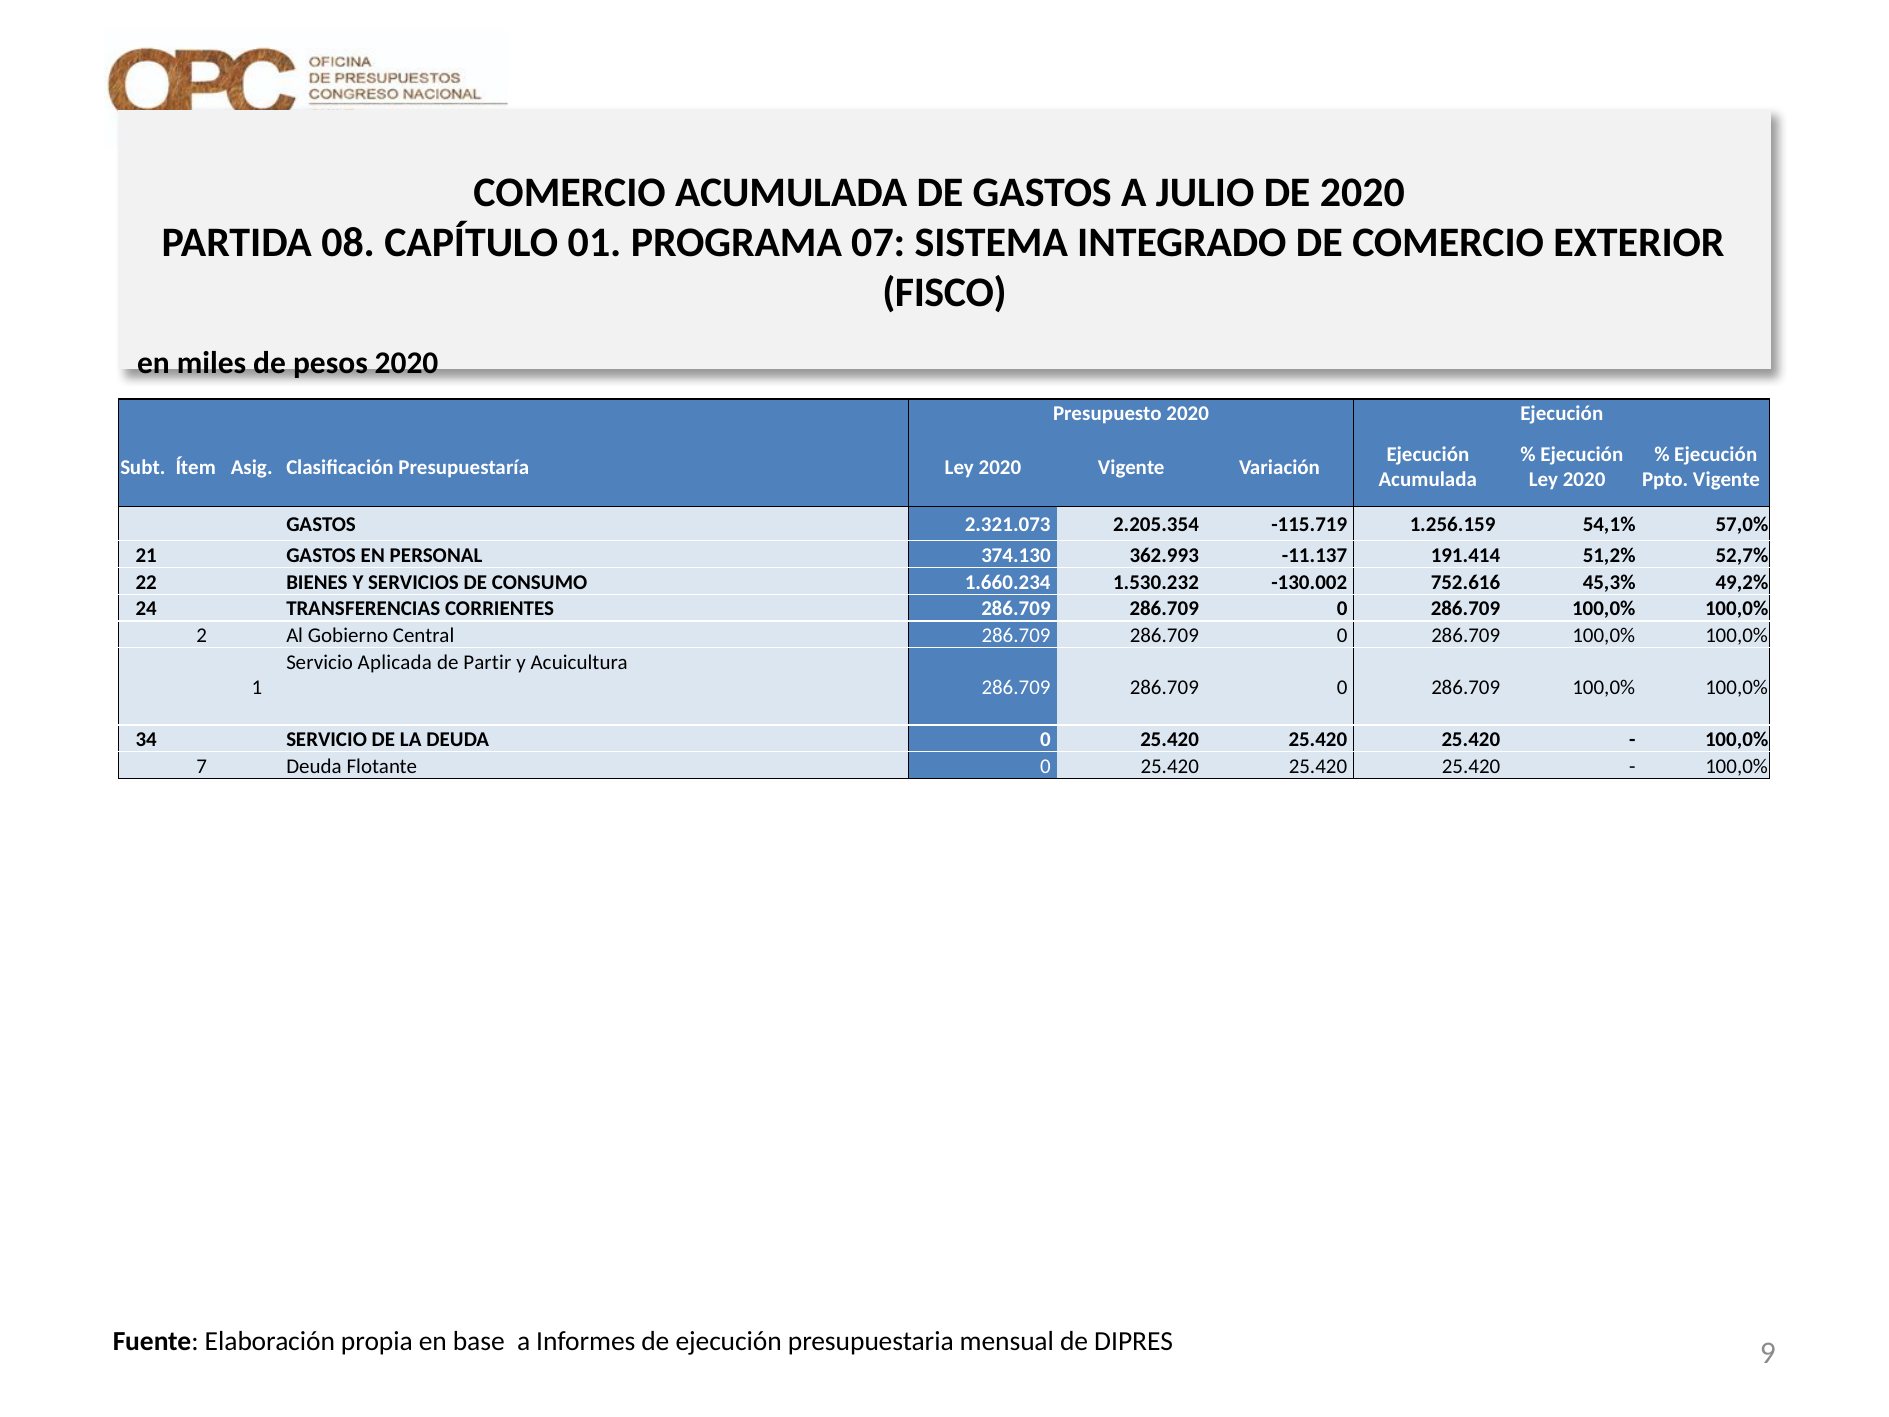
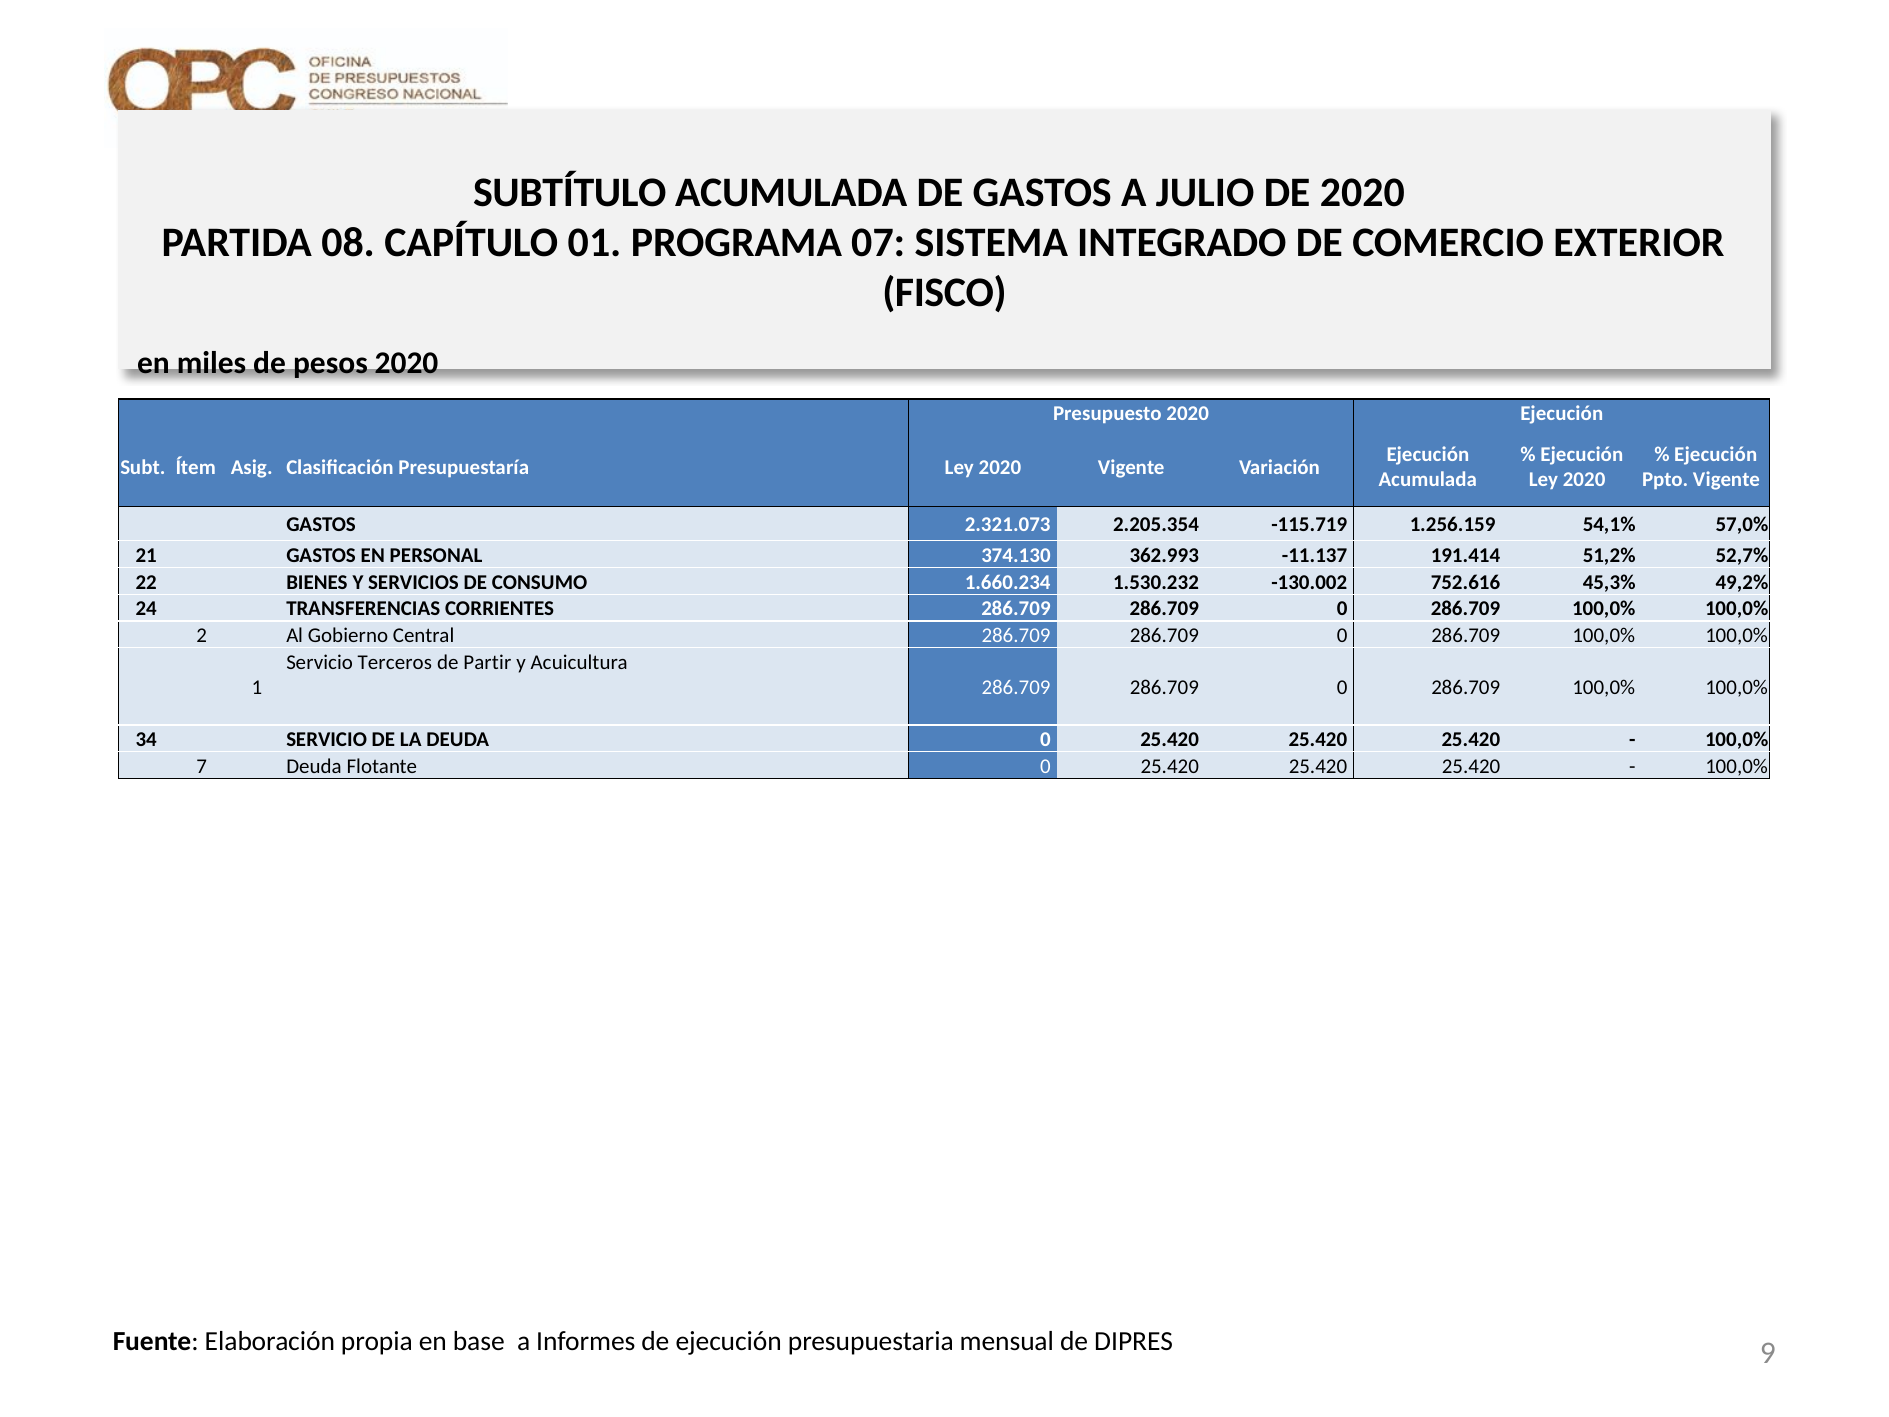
COMERCIO at (570, 192): COMERCIO -> SUBTÍTULO
Aplicada: Aplicada -> Terceros
